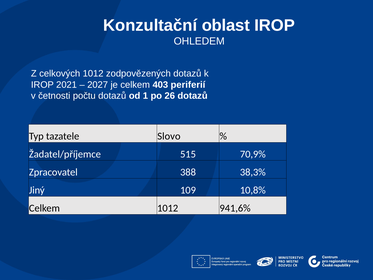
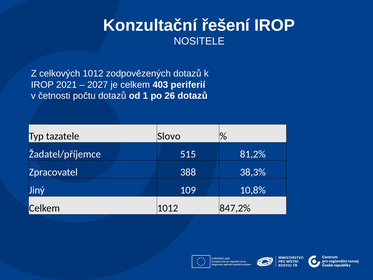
oblast: oblast -> řešení
OHLEDEM: OHLEDEM -> NOSITELE
70,9%: 70,9% -> 81,2%
941,6%: 941,6% -> 847,2%
